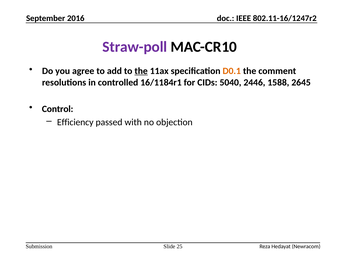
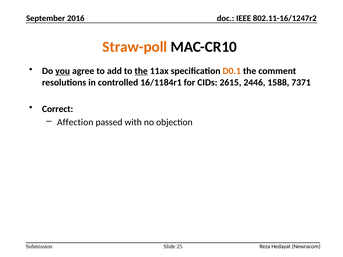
Straw-poll colour: purple -> orange
you underline: none -> present
5040: 5040 -> 2615
2645: 2645 -> 7371
Control: Control -> Correct
Efficiency: Efficiency -> Affection
